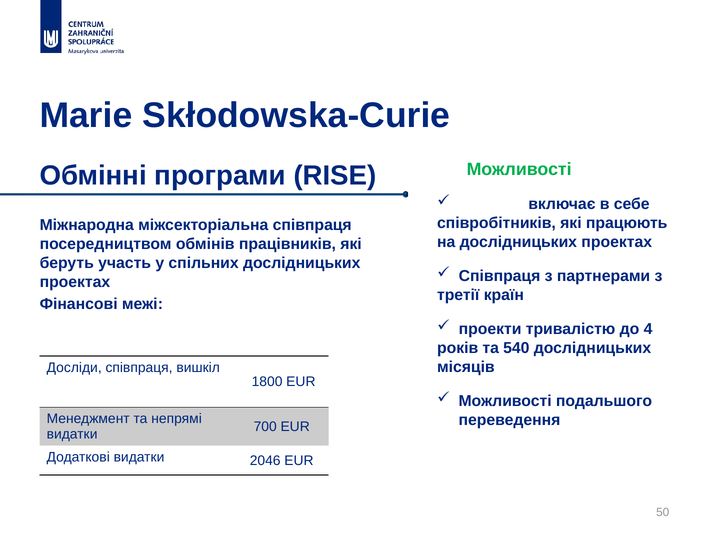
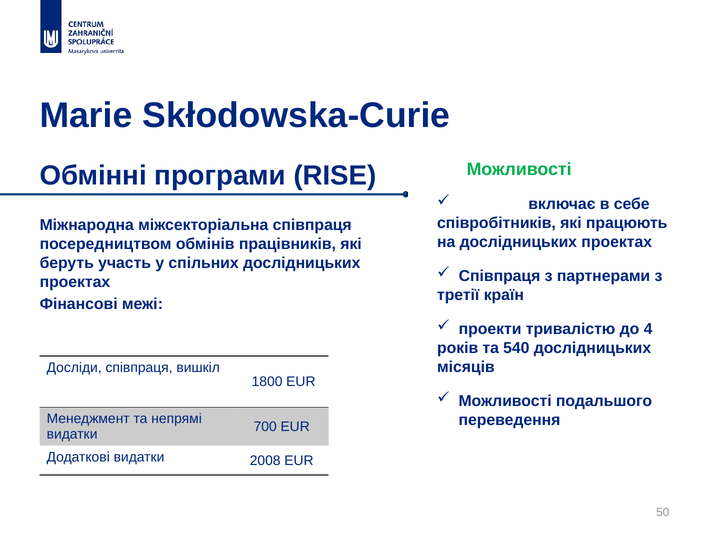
2046: 2046 -> 2008
